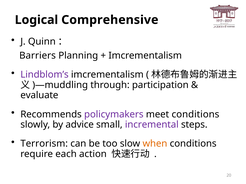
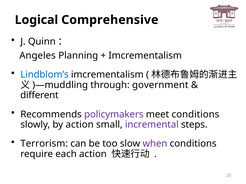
Barriers: Barriers -> Angeles
Lindblom’s colour: purple -> blue
participation: participation -> government
evaluate: evaluate -> different
by advice: advice -> action
when colour: orange -> purple
